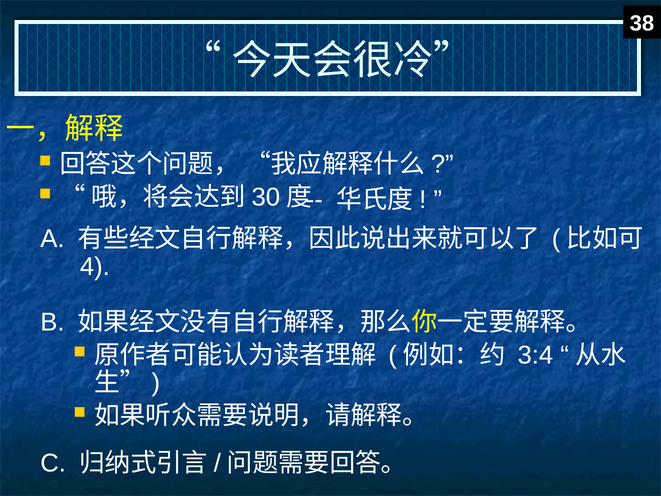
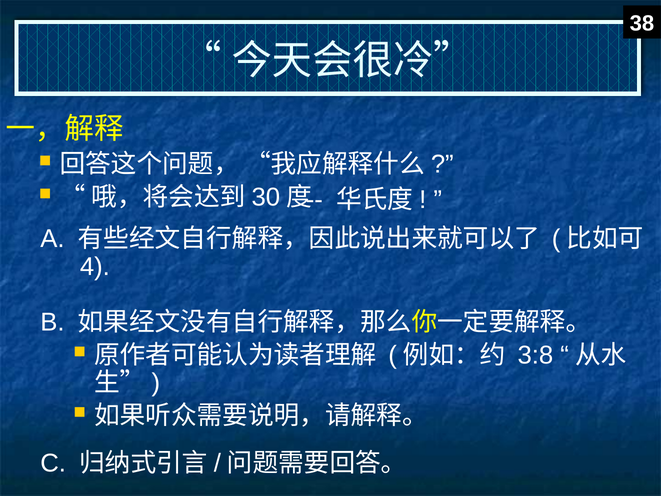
3:4: 3:4 -> 3:8
